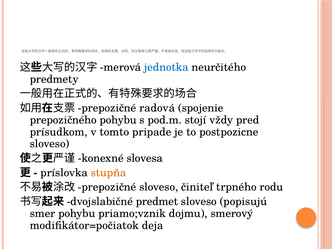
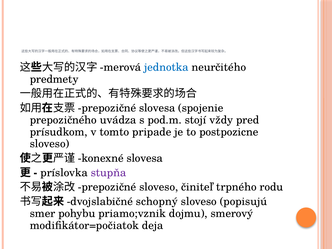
radová at (157, 108): radová -> slovesa
prepozičného pohybu: pohybu -> uvádza
stupňa colour: orange -> purple
predmet: predmet -> schopný
